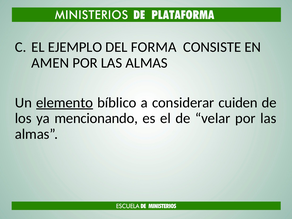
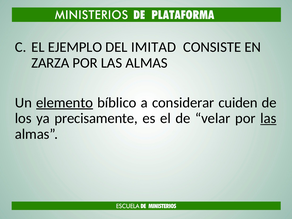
FORMA: FORMA -> IMITAD
AMEN: AMEN -> ZARZA
mencionando: mencionando -> precisamente
las at (268, 118) underline: none -> present
